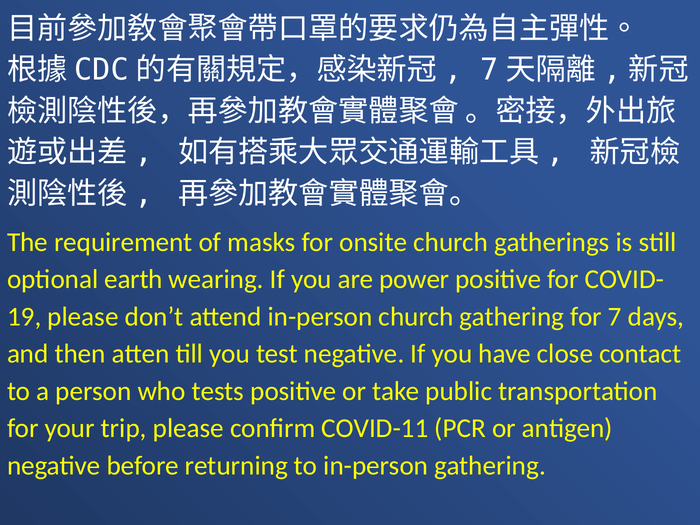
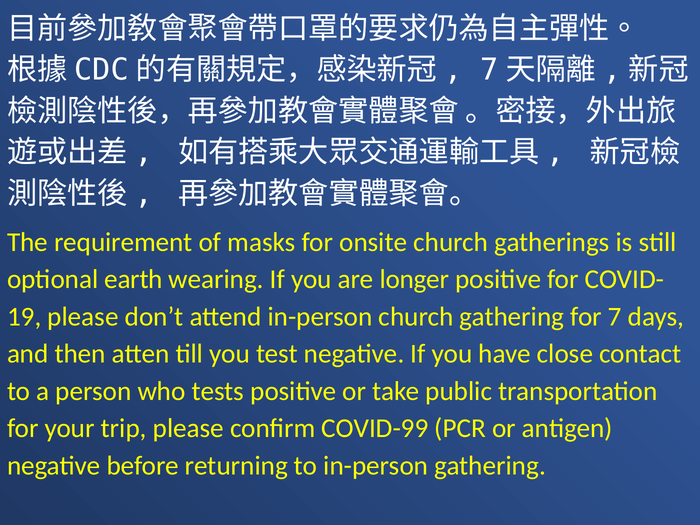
power: power -> longer
COVID-11: COVID-11 -> COVID-99
